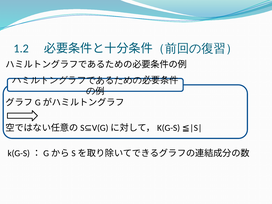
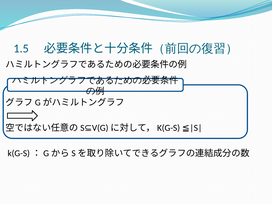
1.2: 1.2 -> 1.5
